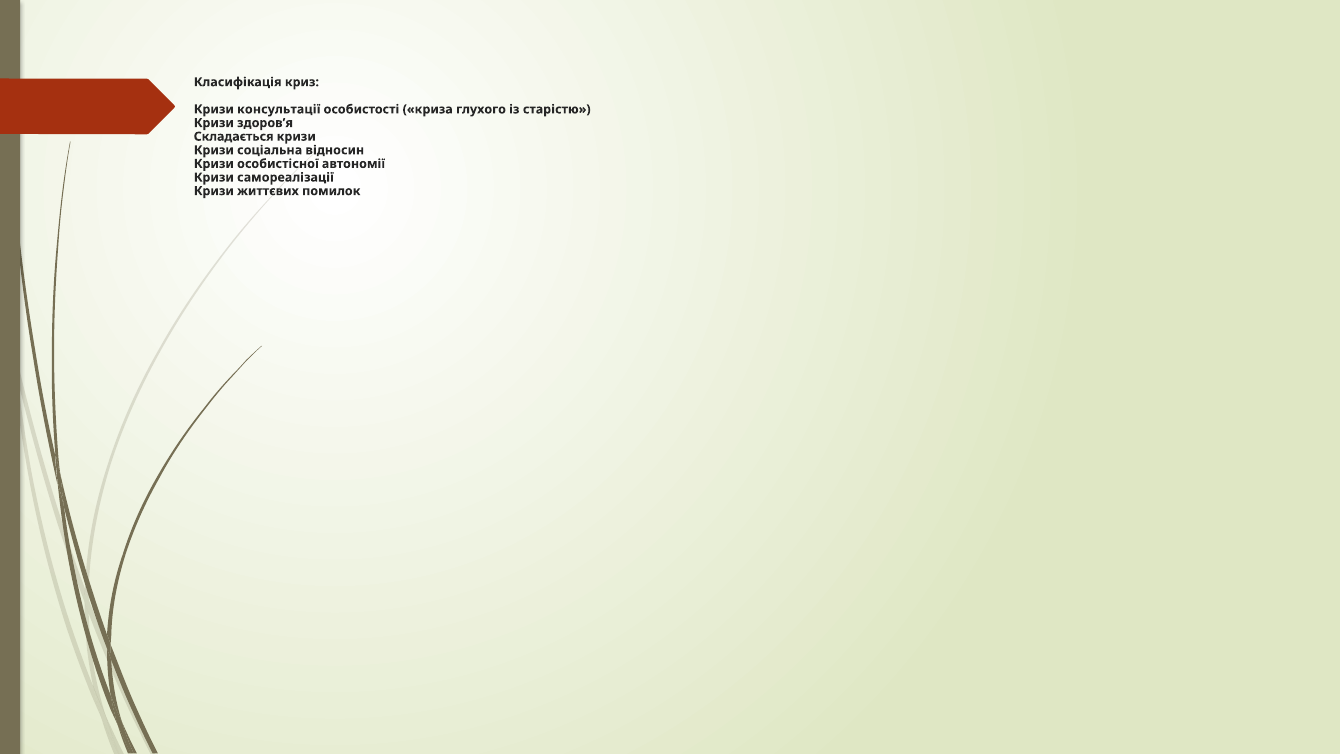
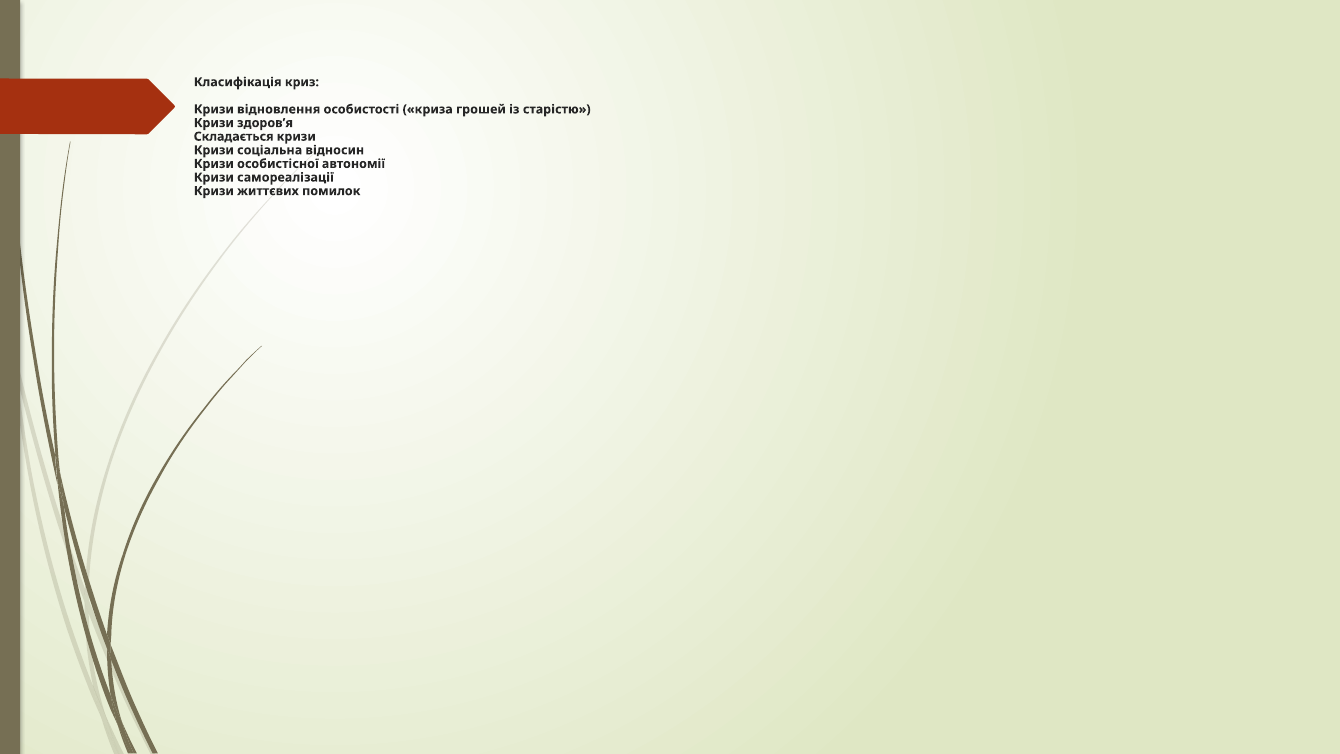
консультації: консультації -> відновлення
глухого: глухого -> грошей
